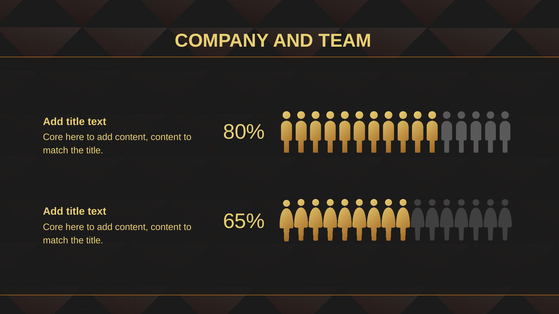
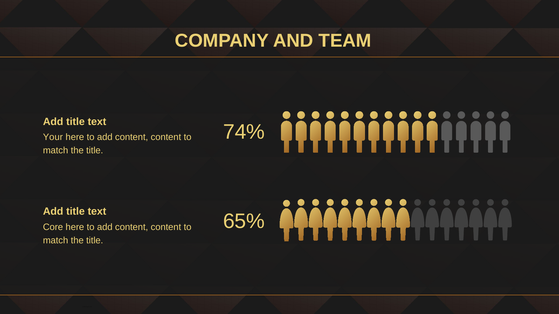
80%: 80% -> 74%
Core at (53, 137): Core -> Your
